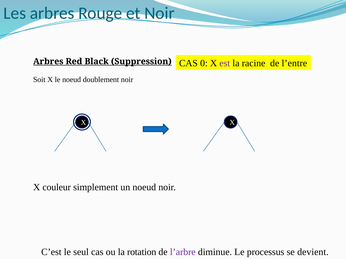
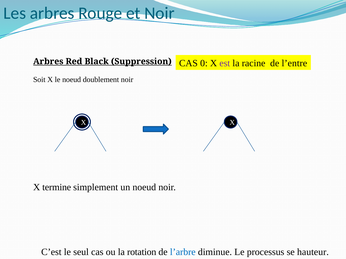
couleur: couleur -> termine
l’arbre colour: purple -> blue
devient: devient -> hauteur
